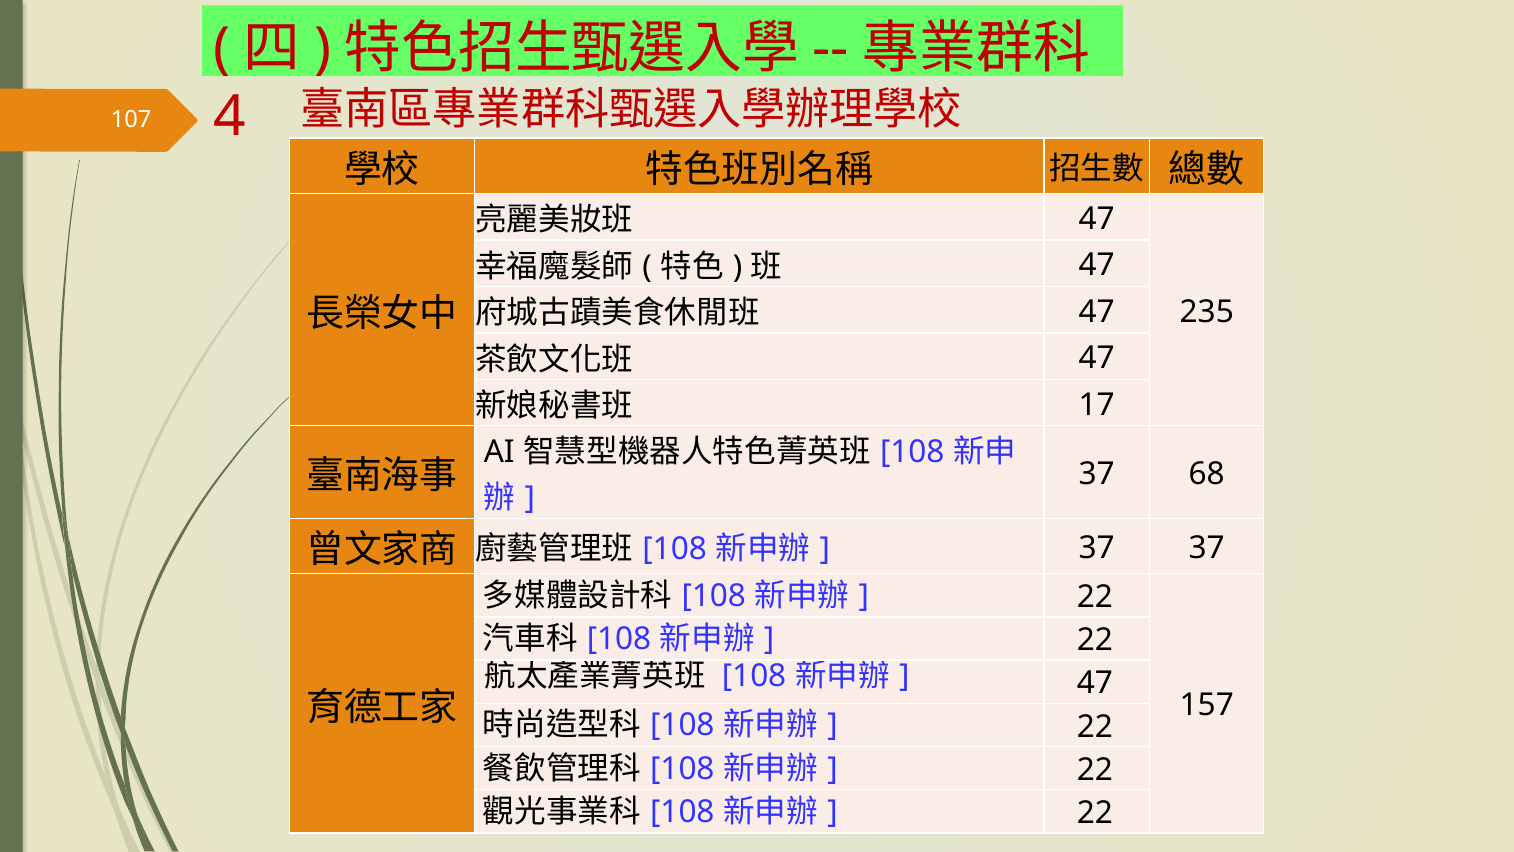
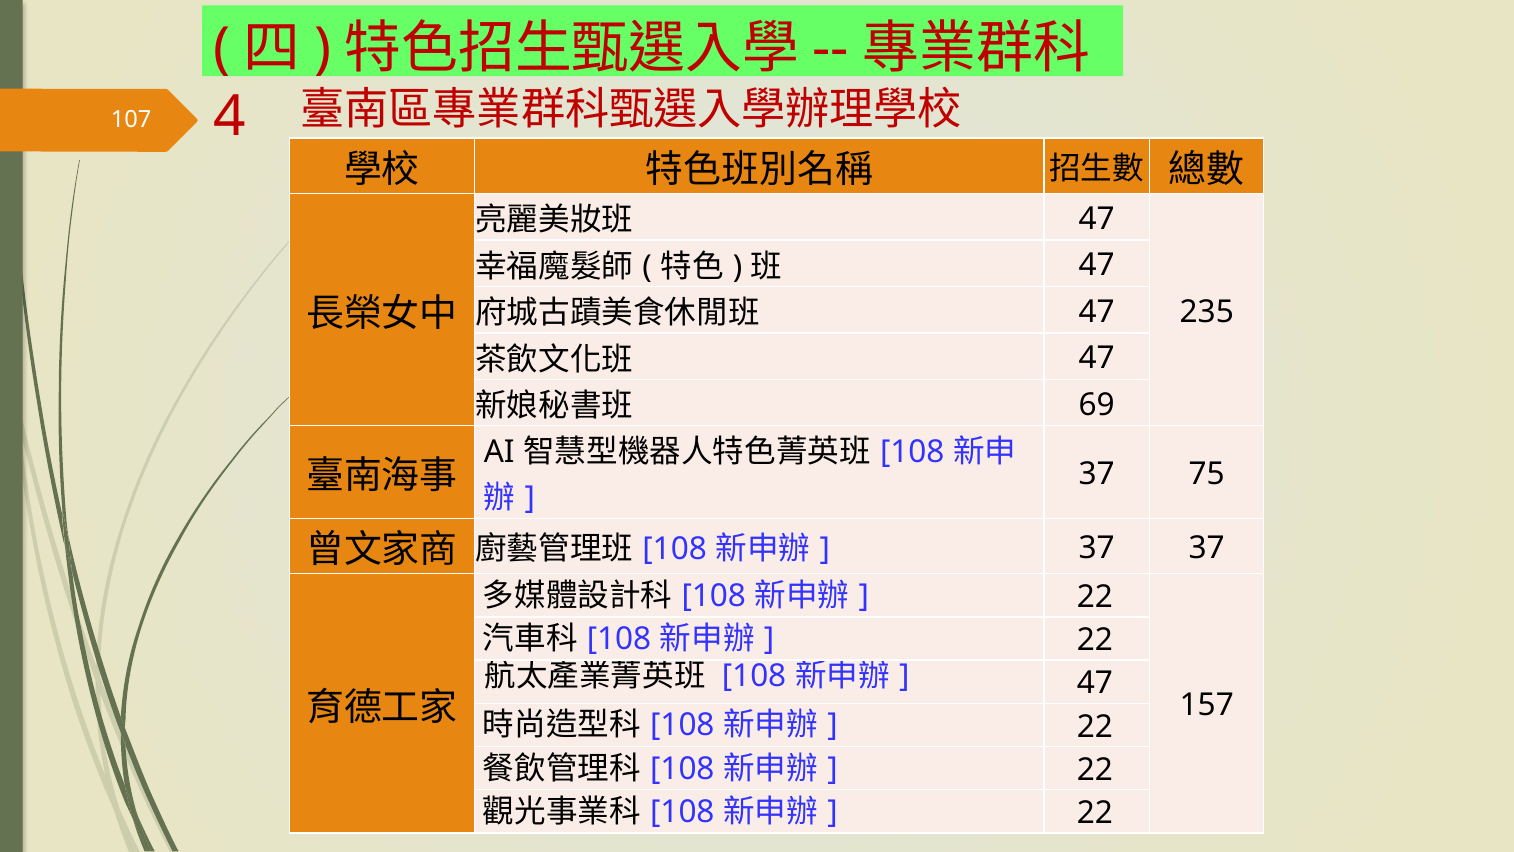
17: 17 -> 69
68: 68 -> 75
